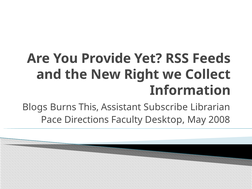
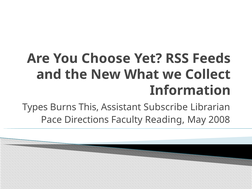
Provide: Provide -> Choose
Right: Right -> What
Blogs: Blogs -> Types
Desktop: Desktop -> Reading
